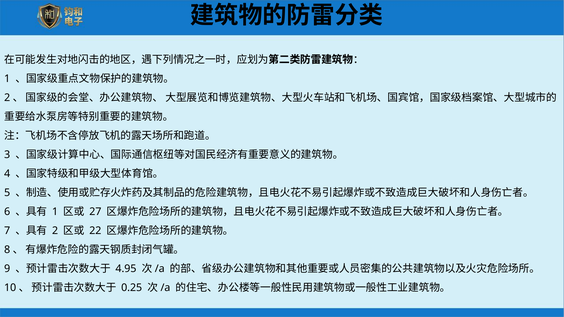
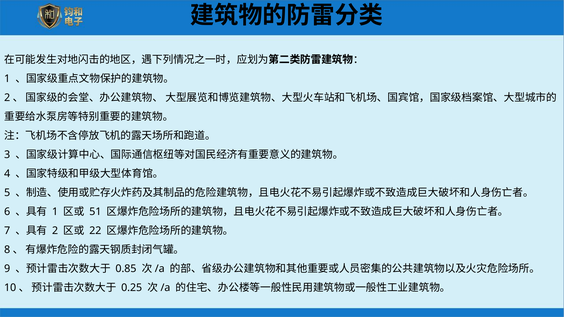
27: 27 -> 51
4.95: 4.95 -> 0.85
